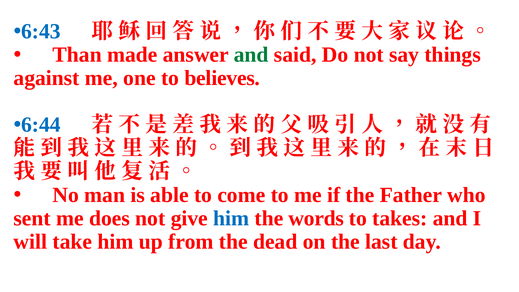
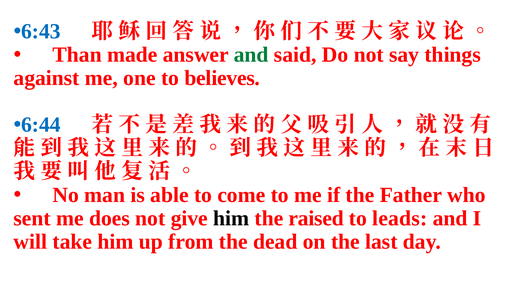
him at (231, 218) colour: blue -> black
words: words -> raised
takes: takes -> leads
